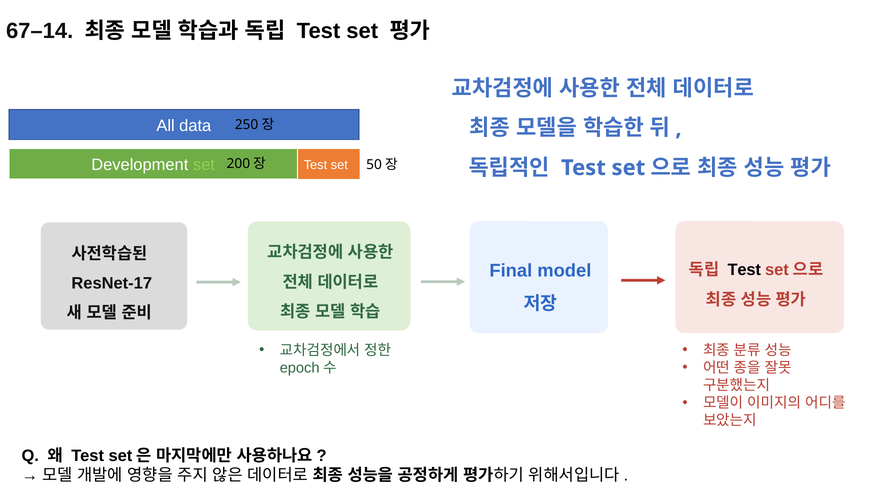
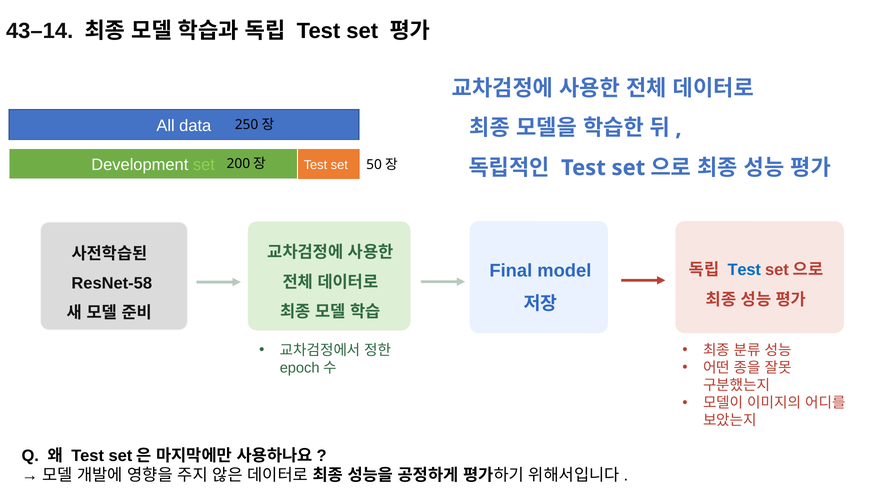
67–14: 67–14 -> 43–14
Test at (744, 270) colour: black -> blue
ResNet-17: ResNet-17 -> ResNet-58
